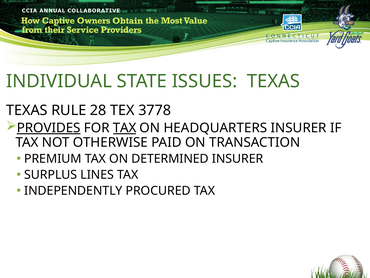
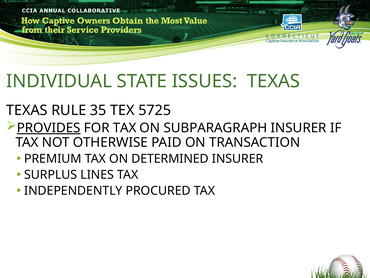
28: 28 -> 35
3778: 3778 -> 5725
TAX at (125, 128) underline: present -> none
HEADQUARTERS: HEADQUARTERS -> SUBPARAGRAPH
